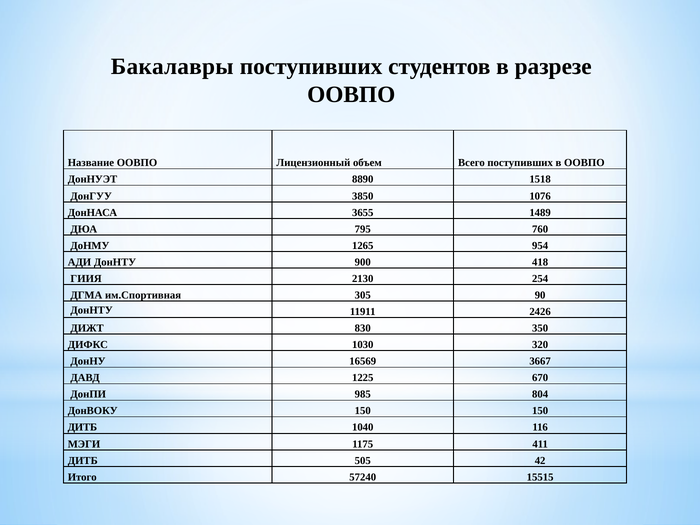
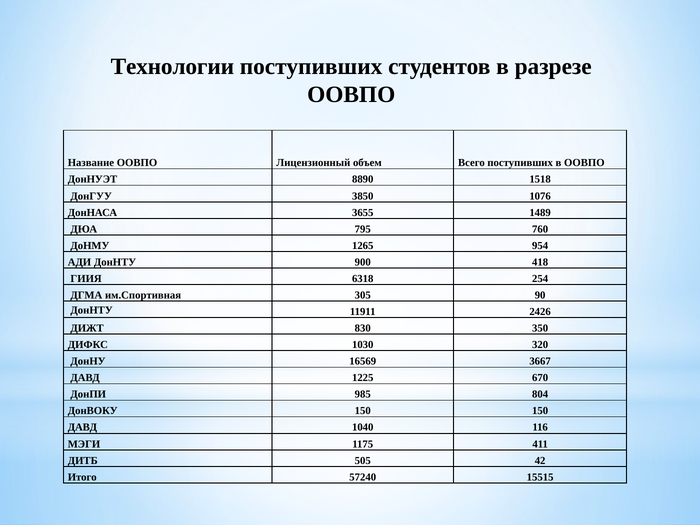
Бакалавры: Бакалавры -> Технологии
2130: 2130 -> 6318
ДИТБ at (82, 427): ДИТБ -> ДАВД
